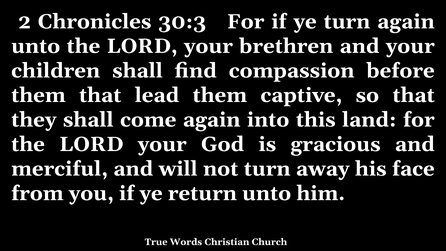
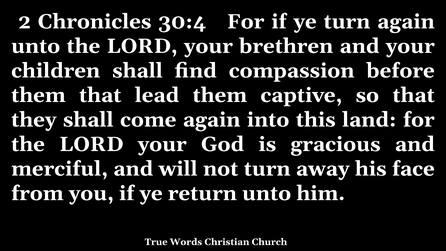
30:3: 30:3 -> 30:4
